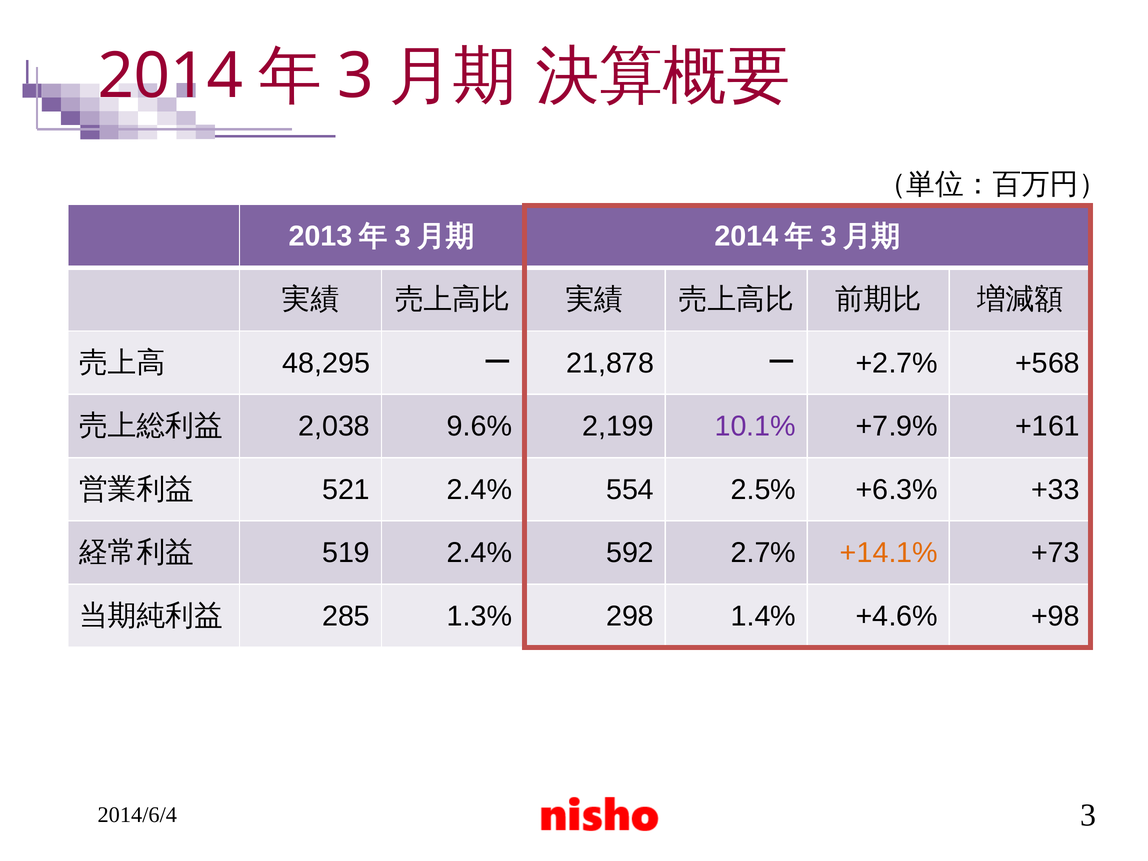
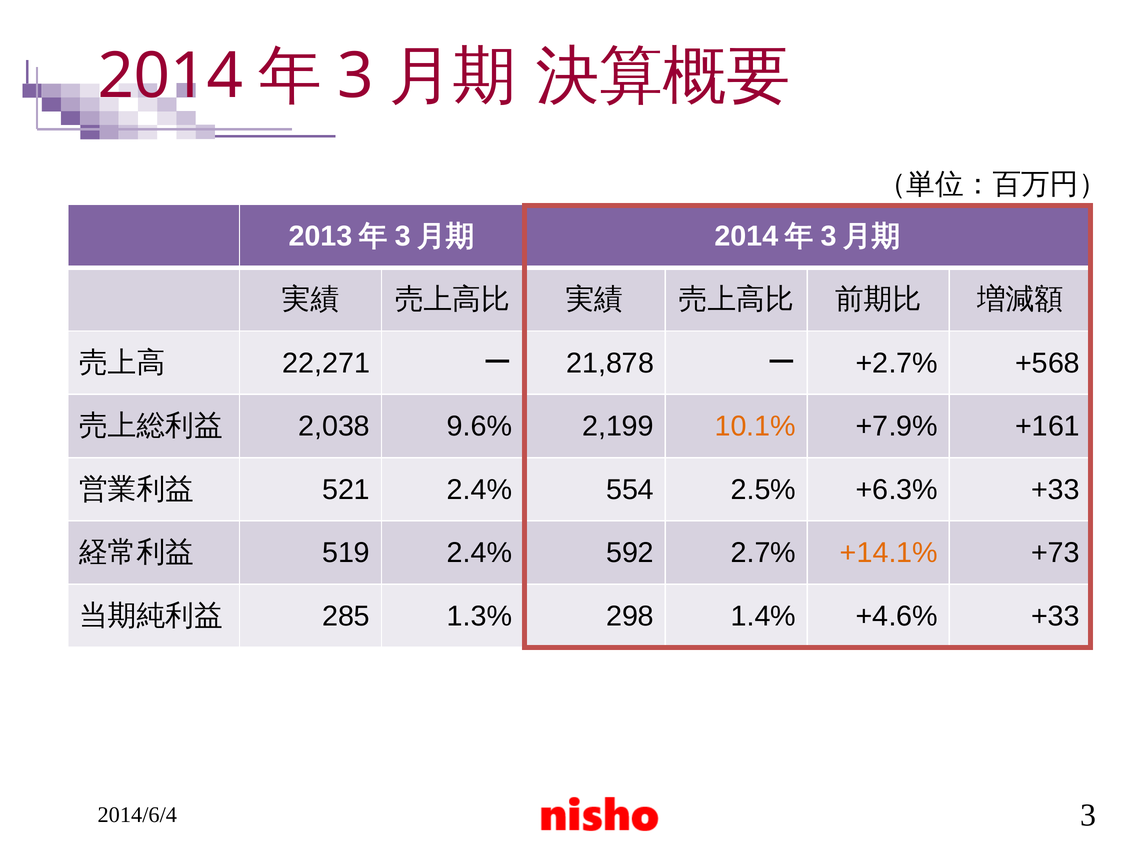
48,295: 48,295 -> 22,271
10.1% colour: purple -> orange
+4.6% +98: +98 -> +33
